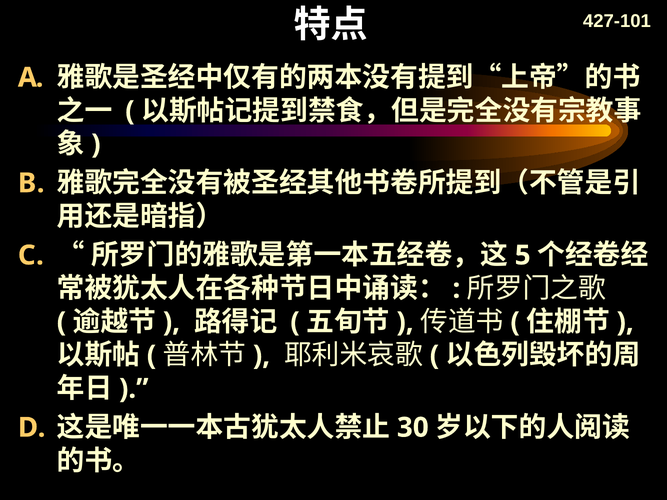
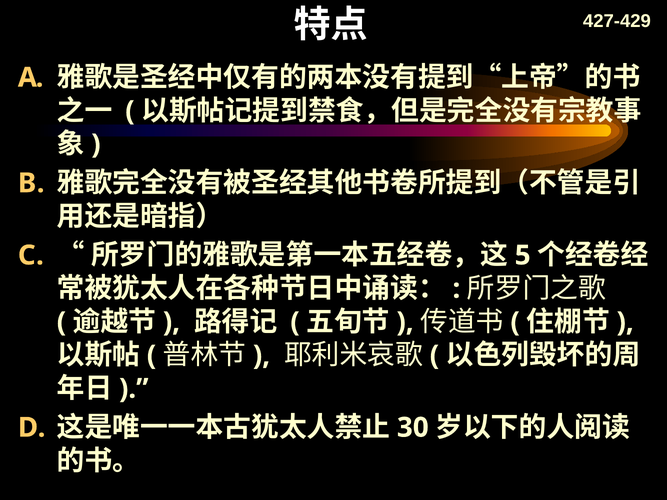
427-101: 427-101 -> 427-429
